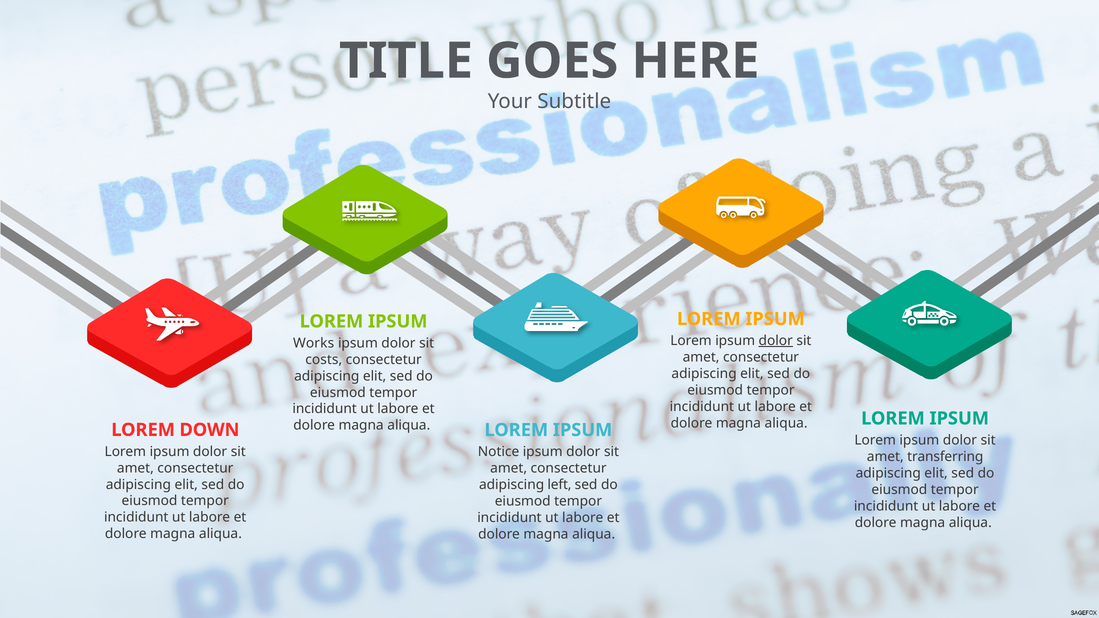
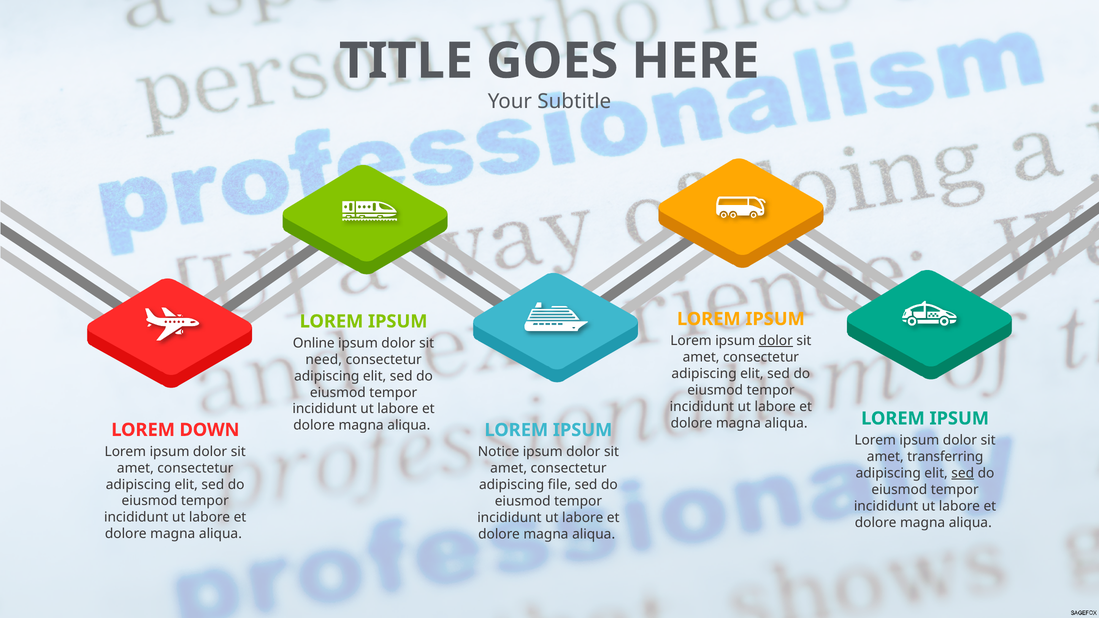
Works: Works -> Online
costs: costs -> need
sed at (963, 473) underline: none -> present
left: left -> file
